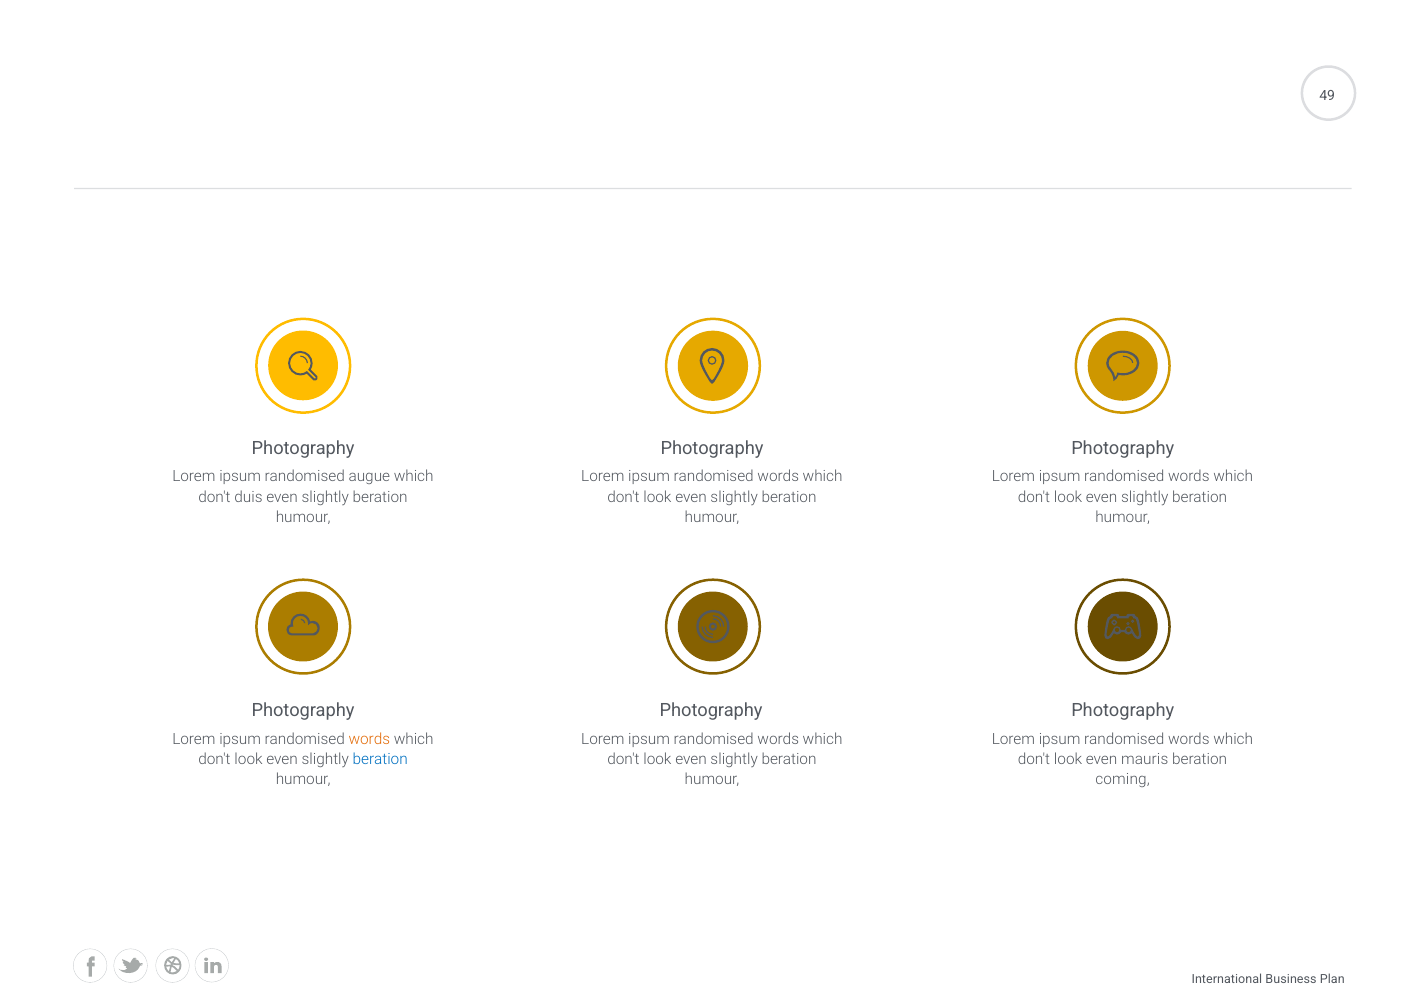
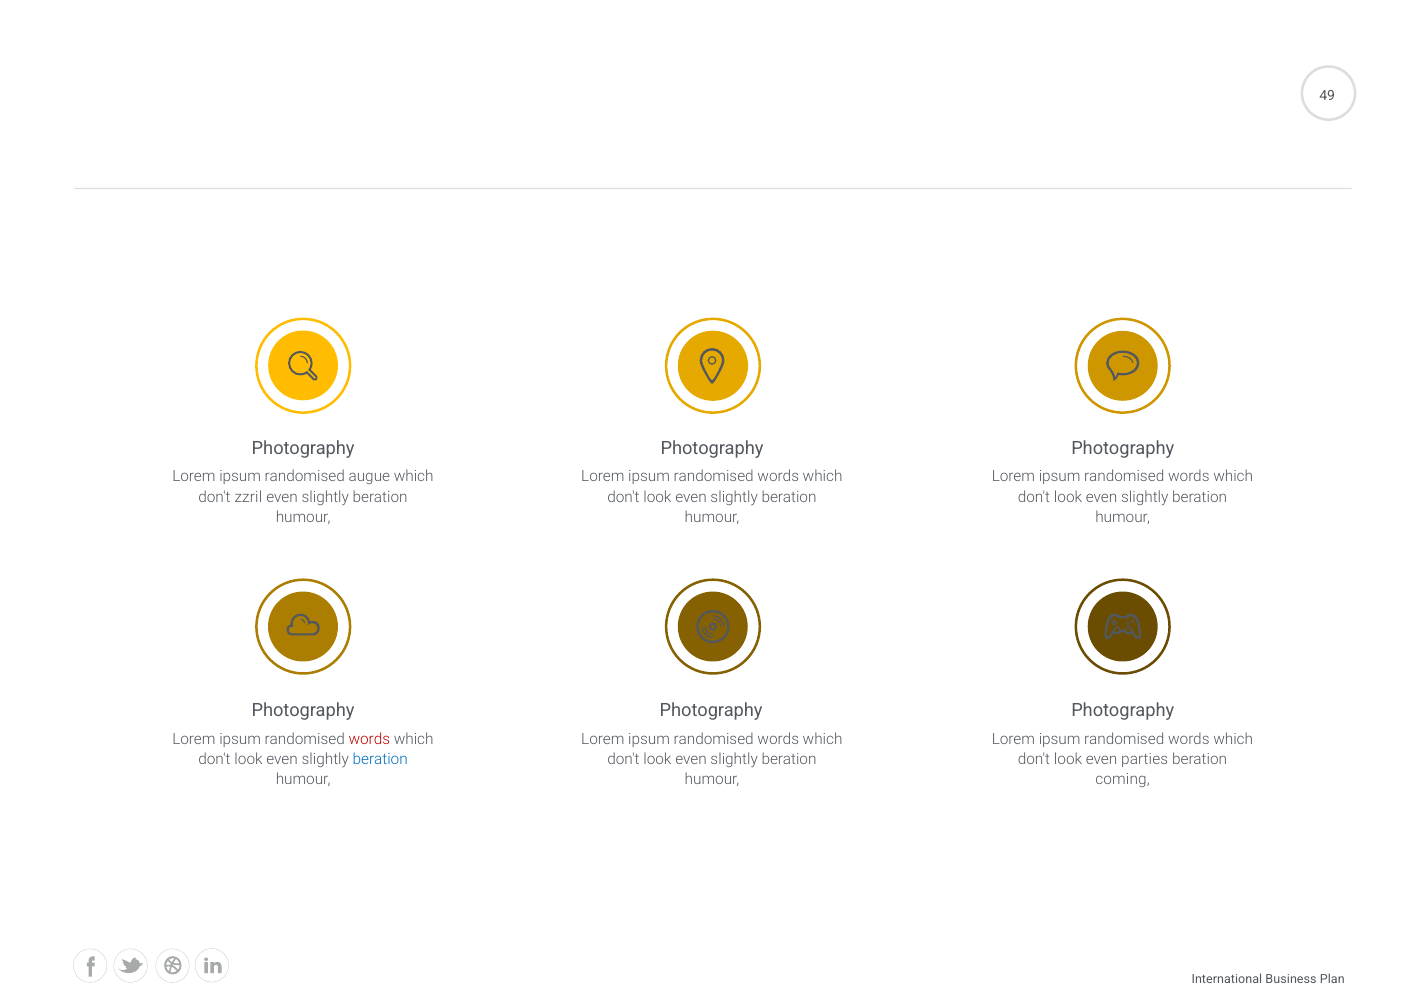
duis: duis -> zzril
words at (369, 739) colour: orange -> red
mauris: mauris -> parties
